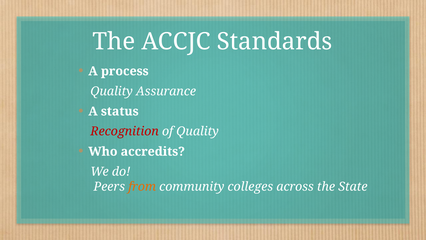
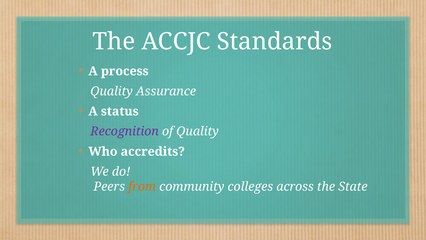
Recognition colour: red -> purple
